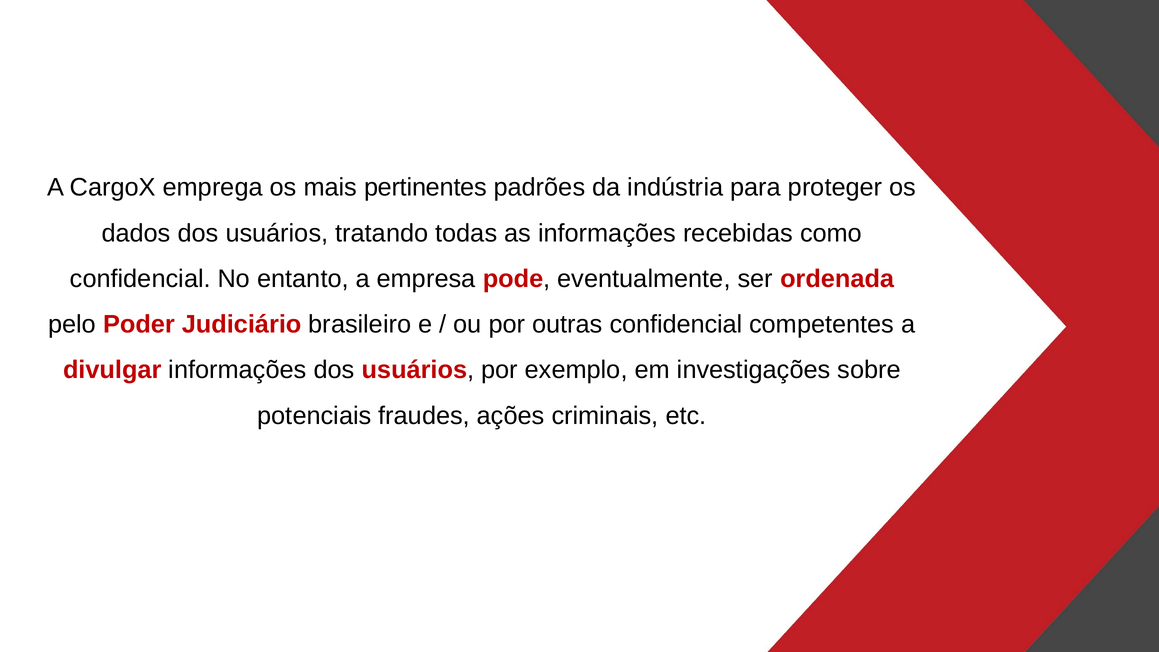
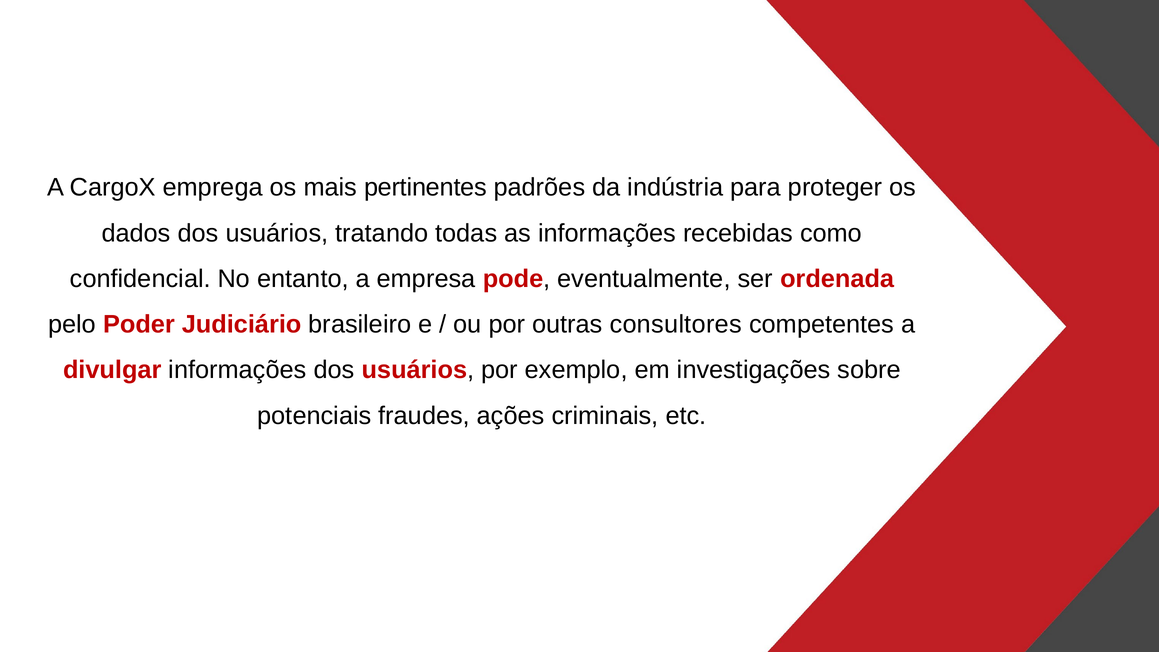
outras confidencial: confidencial -> consultores
